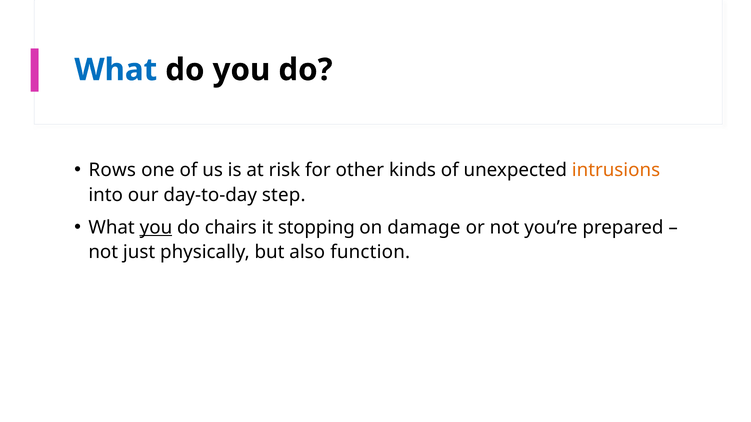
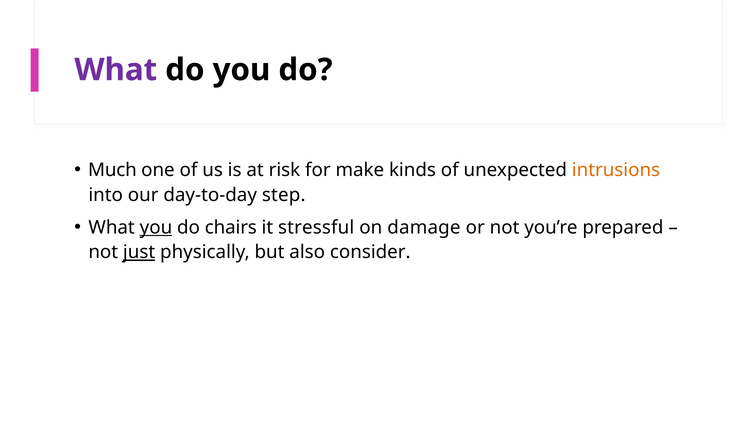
What at (116, 70) colour: blue -> purple
Rows: Rows -> Much
other: other -> make
stopping: stopping -> stressful
just underline: none -> present
function: function -> consider
